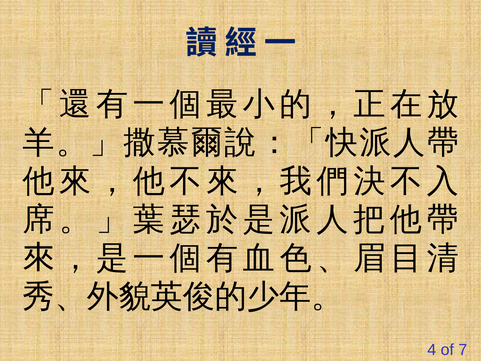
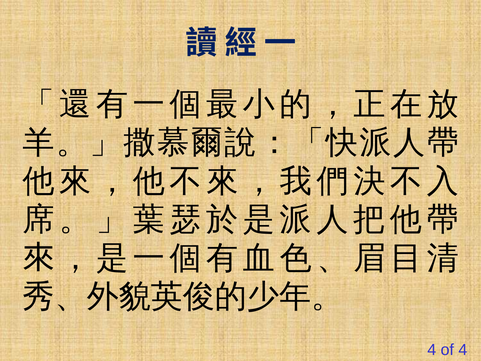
of 7: 7 -> 4
